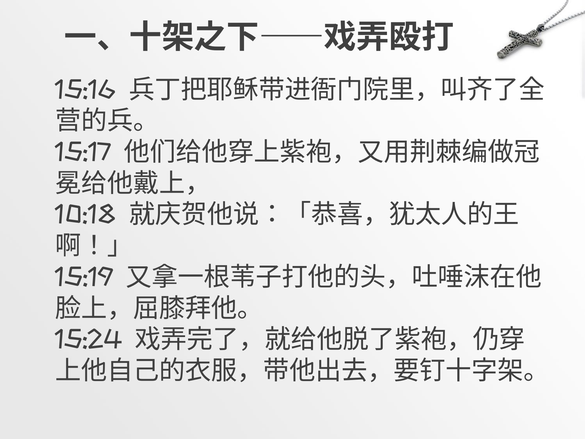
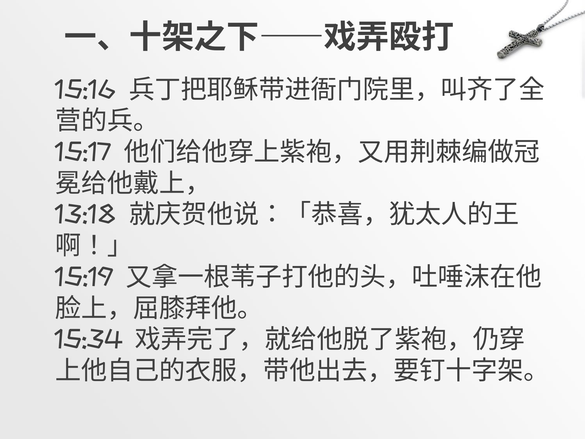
10:18: 10:18 -> 13:18
15:24: 15:24 -> 15:34
